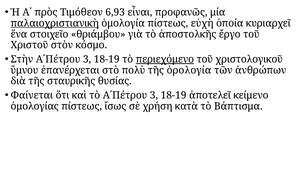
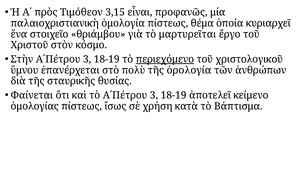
6,93: 6,93 -> 3,15
παλαιοχριστιανικὴ underline: present -> none
εὐχὴ: εὐχὴ -> θέμα
ἀποστολκῆς: ἀποστολκῆς -> μαρτυρεῖται
